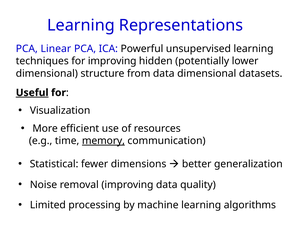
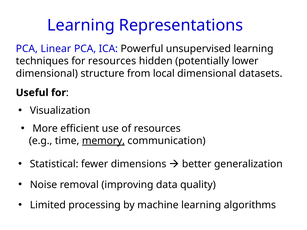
for improving: improving -> resources
from data: data -> local
Useful underline: present -> none
